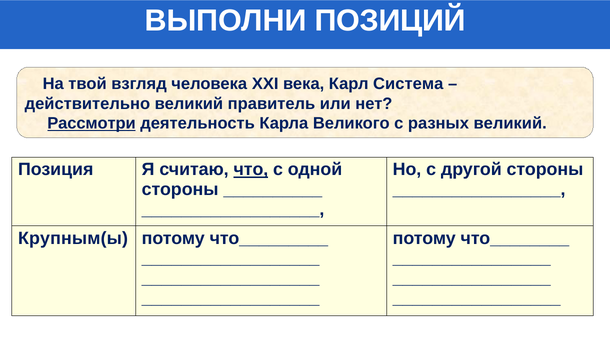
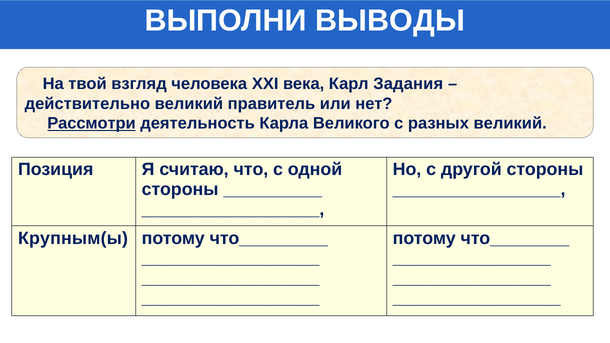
ПОЗИЦИЙ: ПОЗИЦИЙ -> ВЫВОДЫ
Система: Система -> Задания
что underline: present -> none
